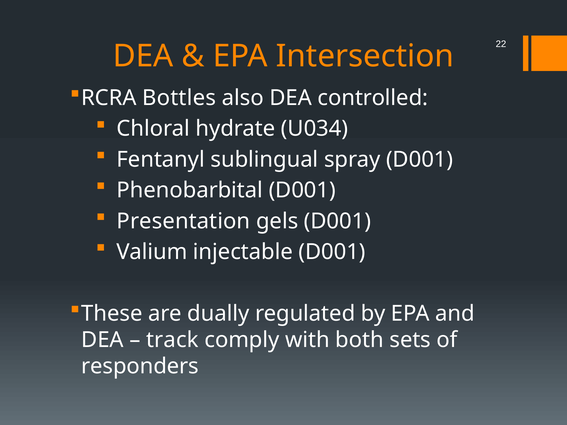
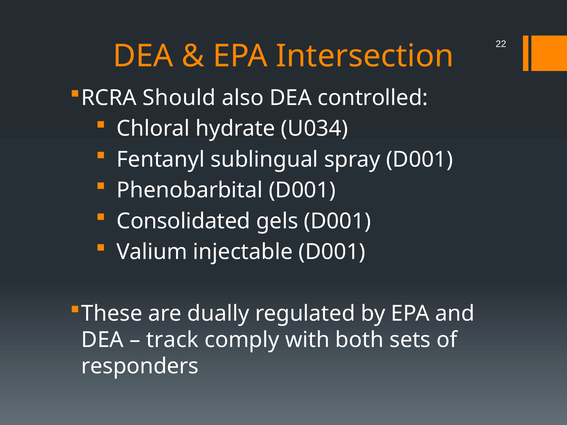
Bottles: Bottles -> Should
Presentation: Presentation -> Consolidated
